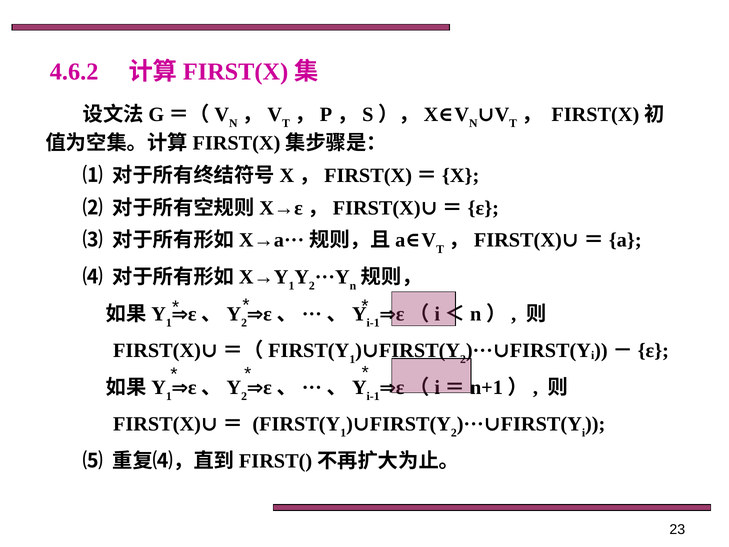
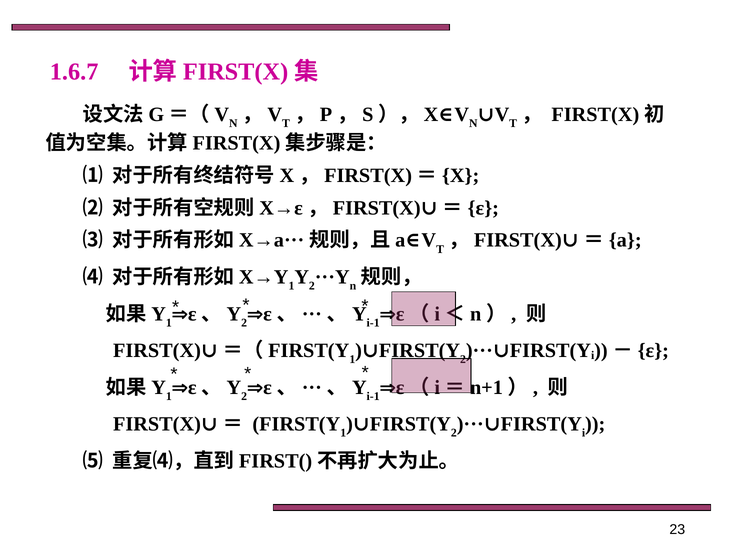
4.6.2: 4.6.2 -> 1.6.7
